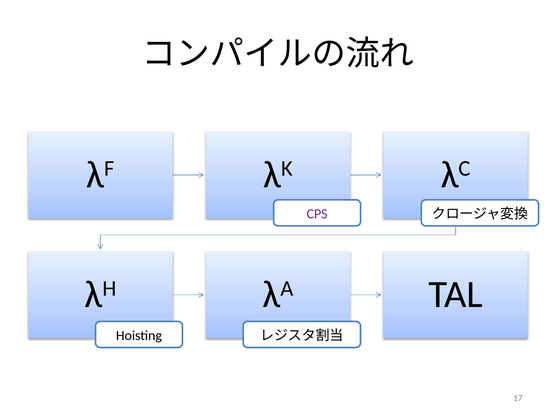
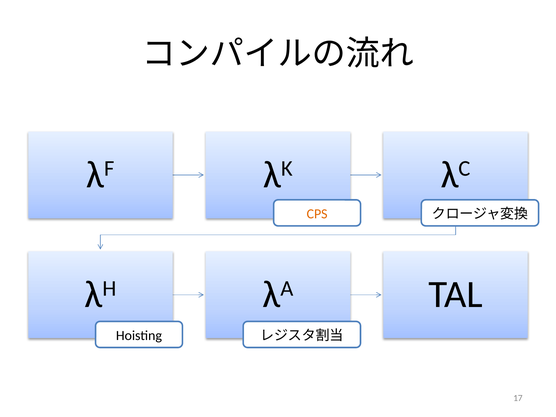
CPS colour: purple -> orange
